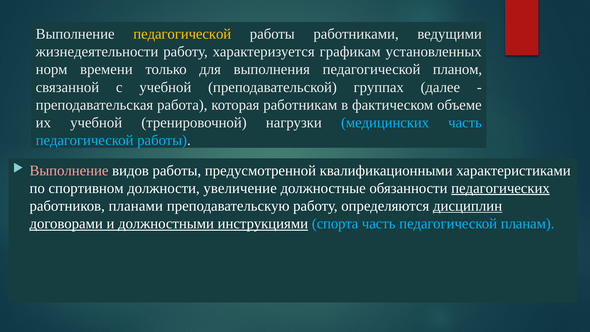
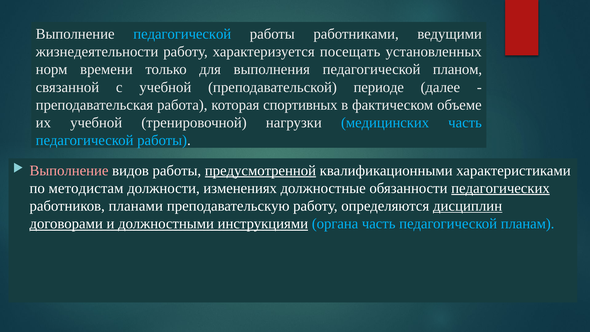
педагогической at (182, 34) colour: yellow -> light blue
графикам: графикам -> посещать
группах: группах -> периоде
работникам: работникам -> спортивных
предусмотренной underline: none -> present
спортивном: спортивном -> методистам
увеличение: увеличение -> изменениях
спорта: спорта -> органа
